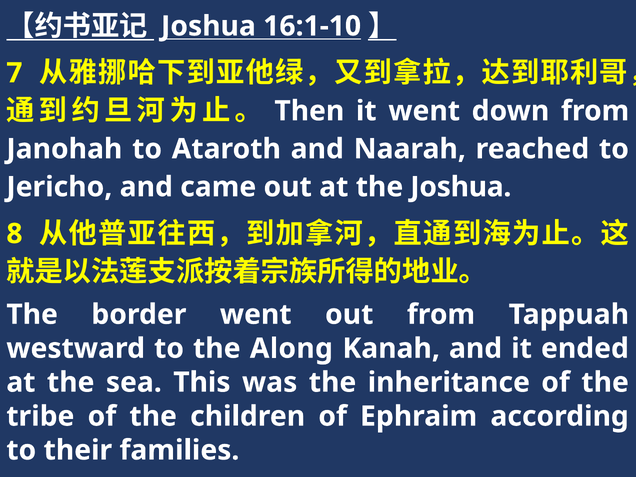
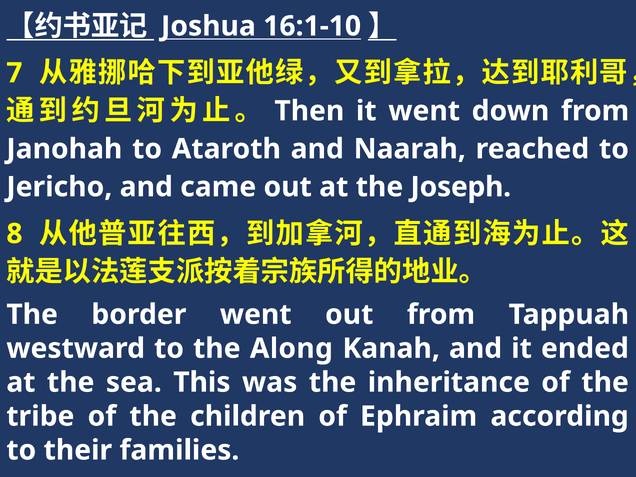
the Joshua: Joshua -> Joseph
